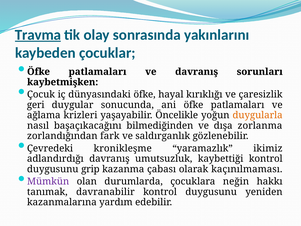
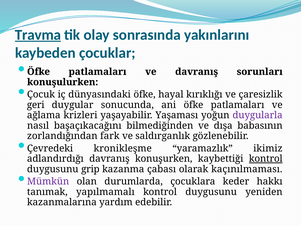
kaybetmişken: kaybetmişken -> konuşulurken
Öncelikle: Öncelikle -> Yaşaması
duygularla colour: orange -> purple
zorlanma: zorlanma -> babasının
umutsuzluk: umutsuzluk -> konuşurken
kontrol at (266, 159) underline: none -> present
neğin: neğin -> keder
davranabilir: davranabilir -> yapılmamalı
